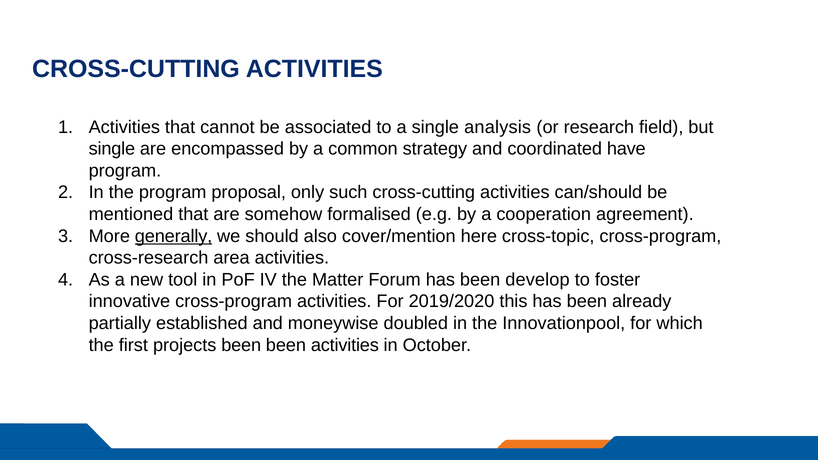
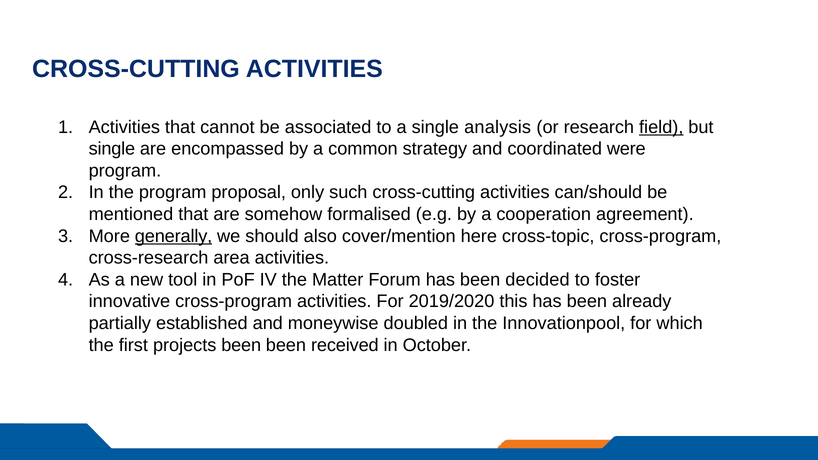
field underline: none -> present
have: have -> were
develop: develop -> decided
been activities: activities -> received
